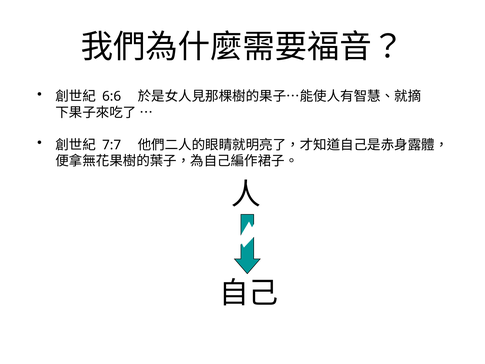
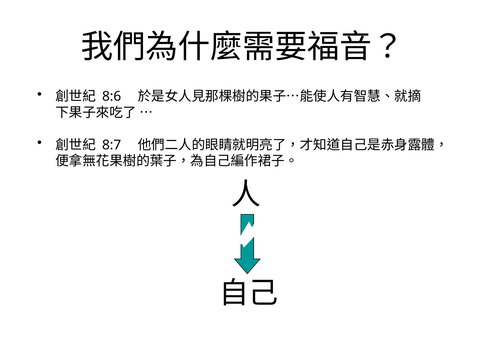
6:6: 6:6 -> 8:6
7:7: 7:7 -> 8:7
